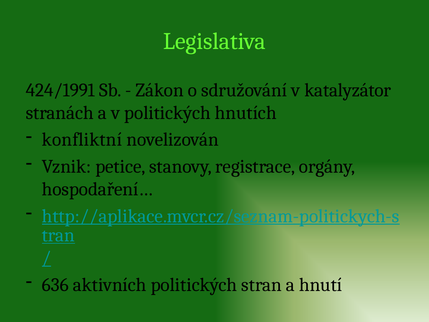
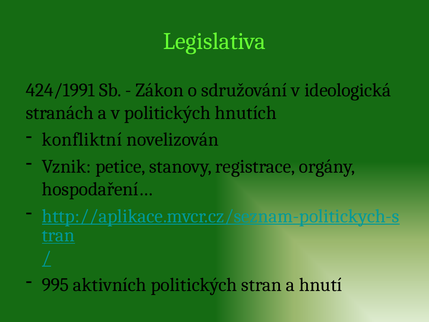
katalyzátor: katalyzátor -> ideologická
636: 636 -> 995
